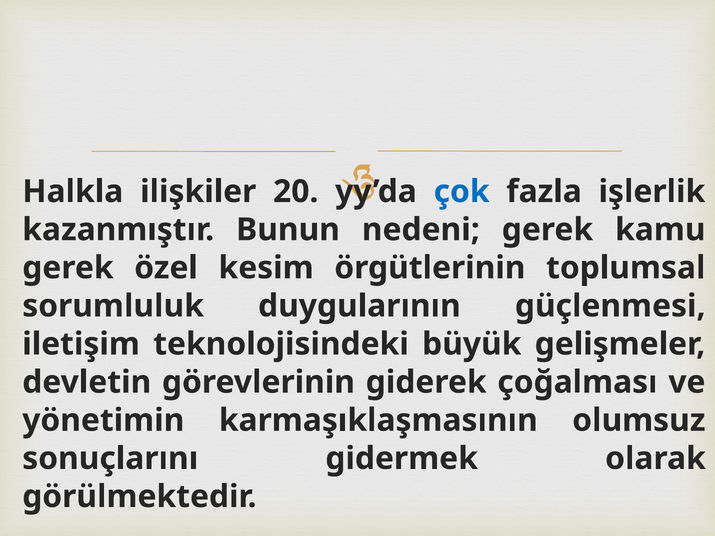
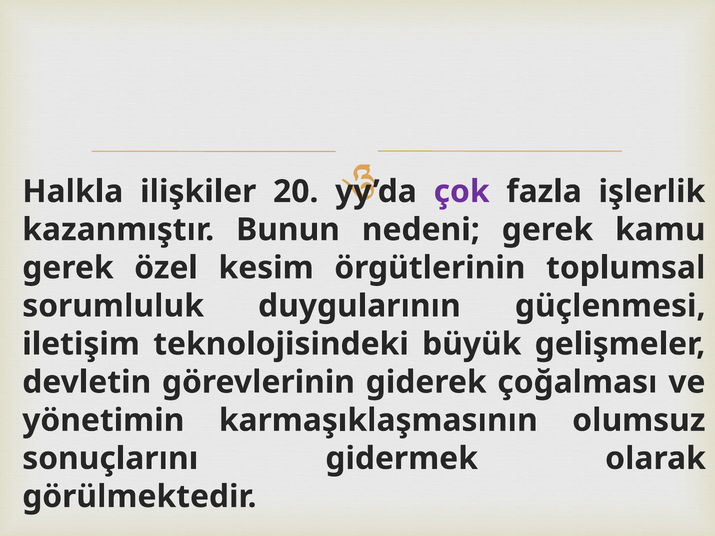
çok colour: blue -> purple
